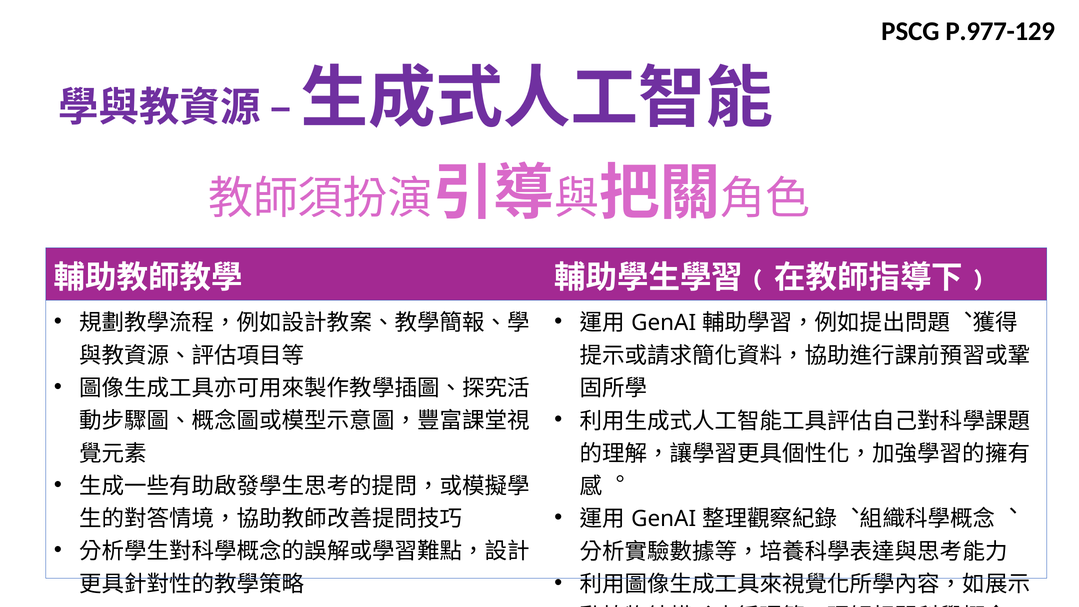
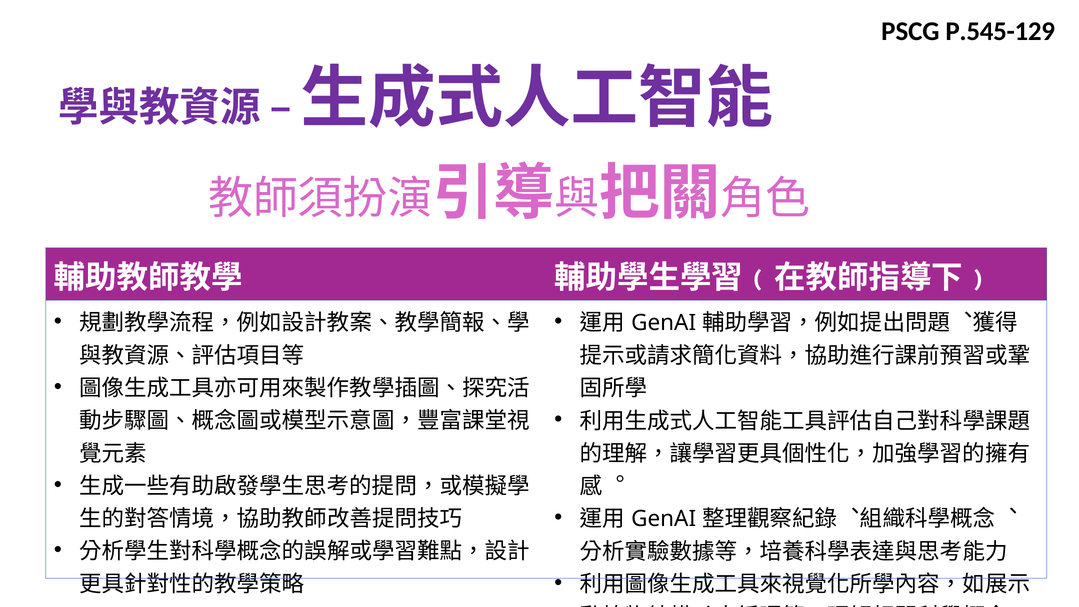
P.977-129: P.977-129 -> P.545-129
